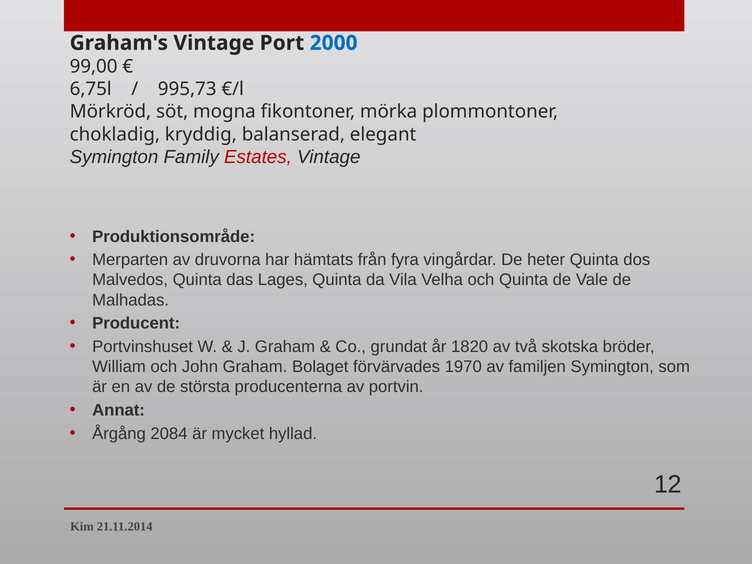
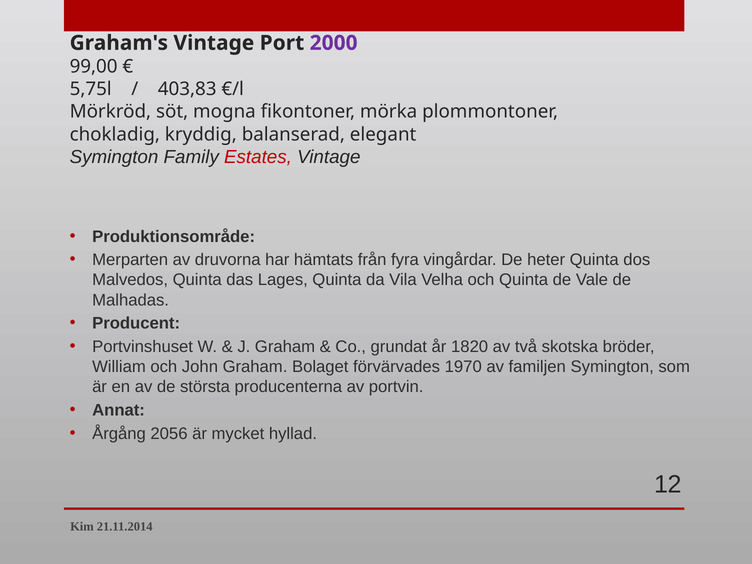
2000 colour: blue -> purple
6,75l: 6,75l -> 5,75l
995,73: 995,73 -> 403,83
2084: 2084 -> 2056
